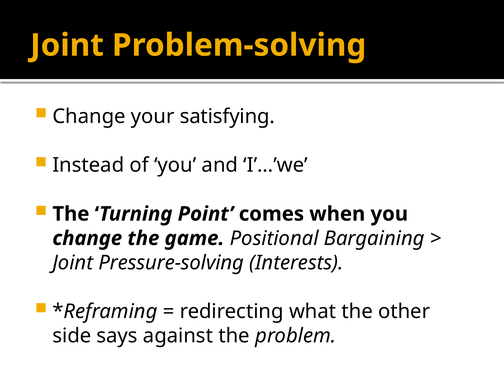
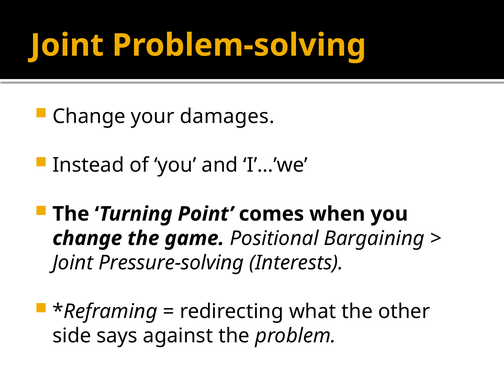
satisfying: satisfying -> damages
